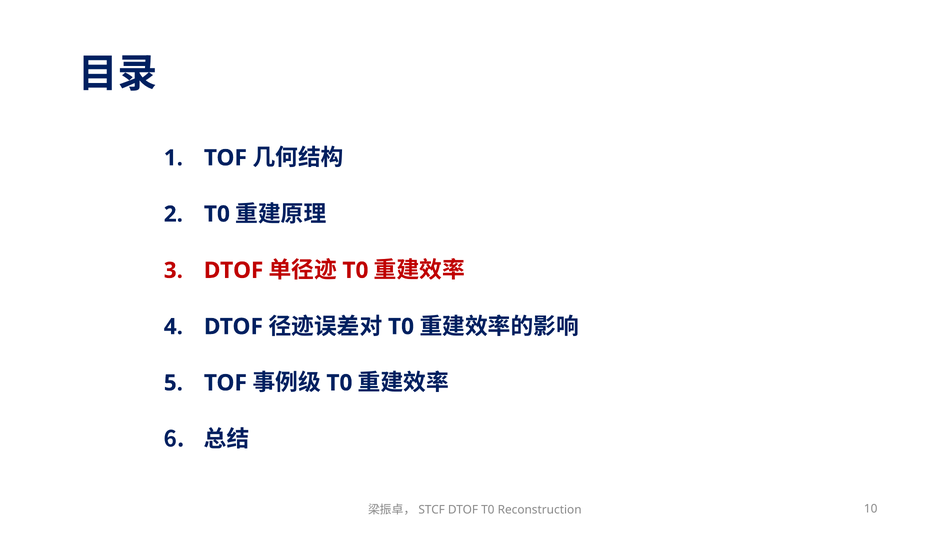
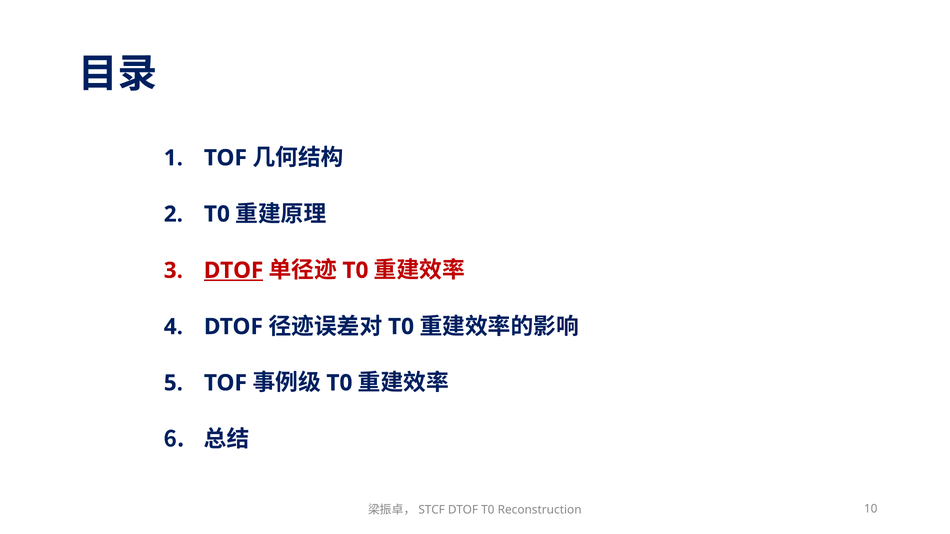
DTOF at (234, 271) underline: none -> present
